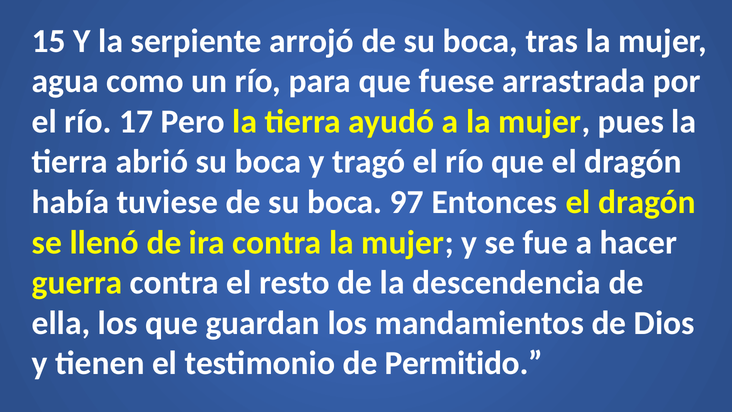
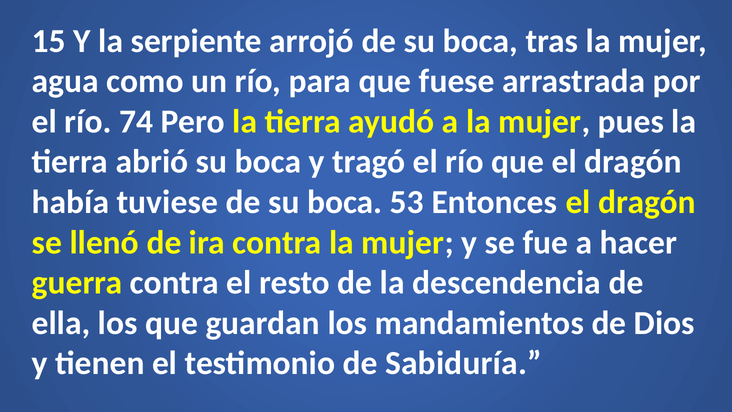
17: 17 -> 74
97: 97 -> 53
Permitido: Permitido -> Sabiduría
